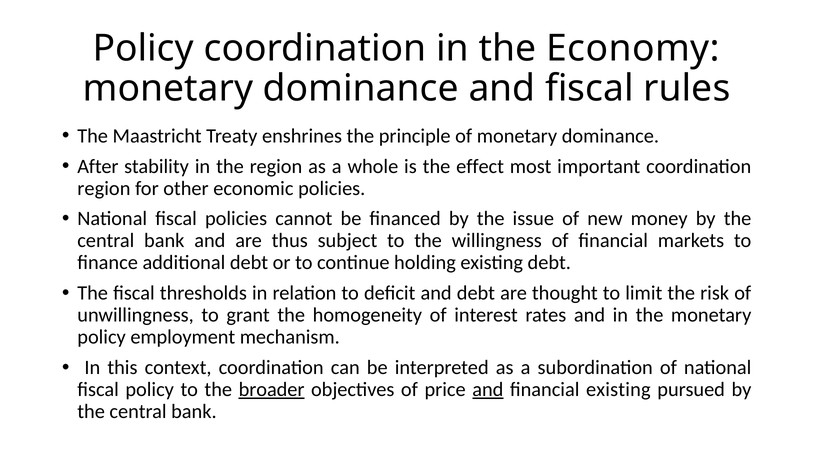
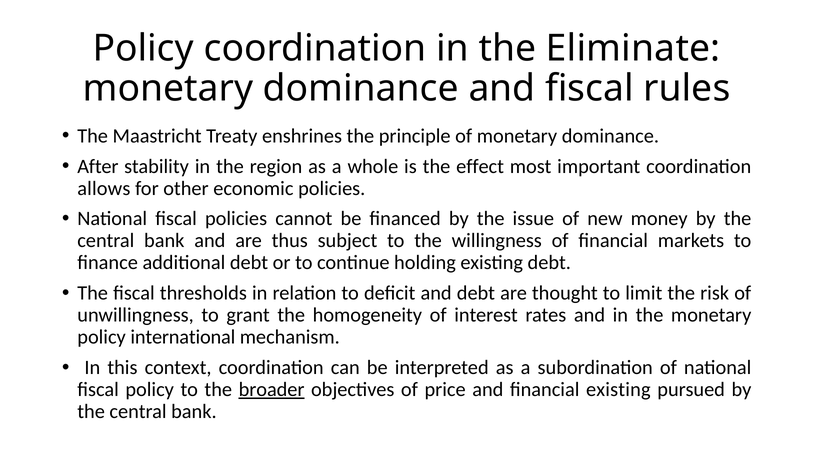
Economy: Economy -> Eliminate
region at (104, 188): region -> allows
employment: employment -> international
and at (488, 389) underline: present -> none
